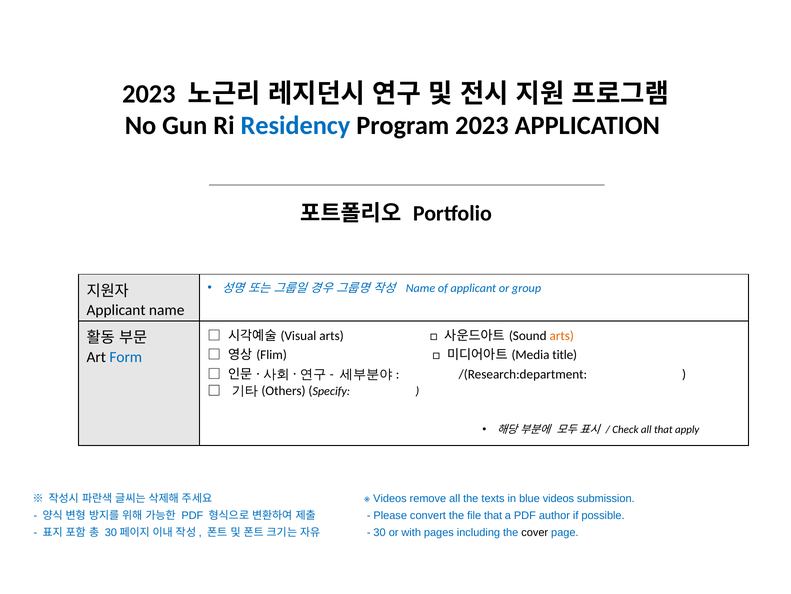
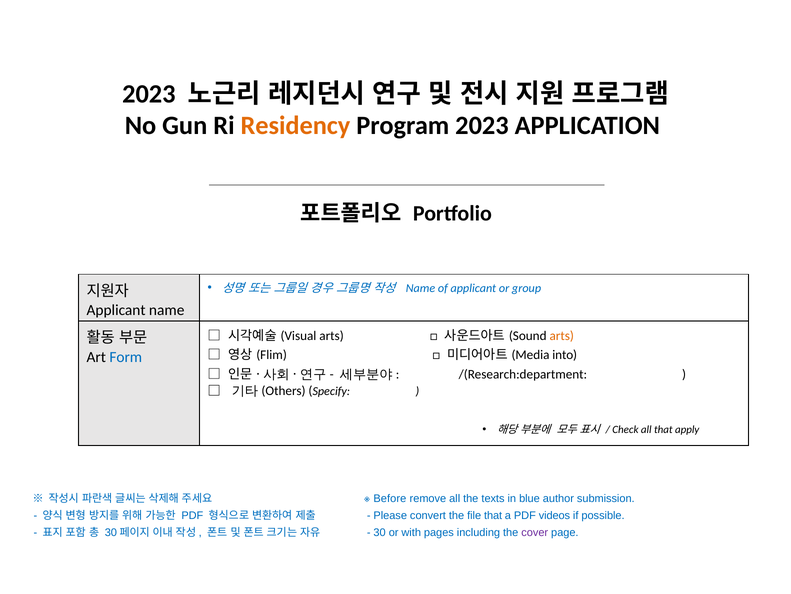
Residency colour: blue -> orange
title: title -> into
Videos at (390, 498): Videos -> Before
blue videos: videos -> author
author: author -> videos
cover colour: black -> purple
